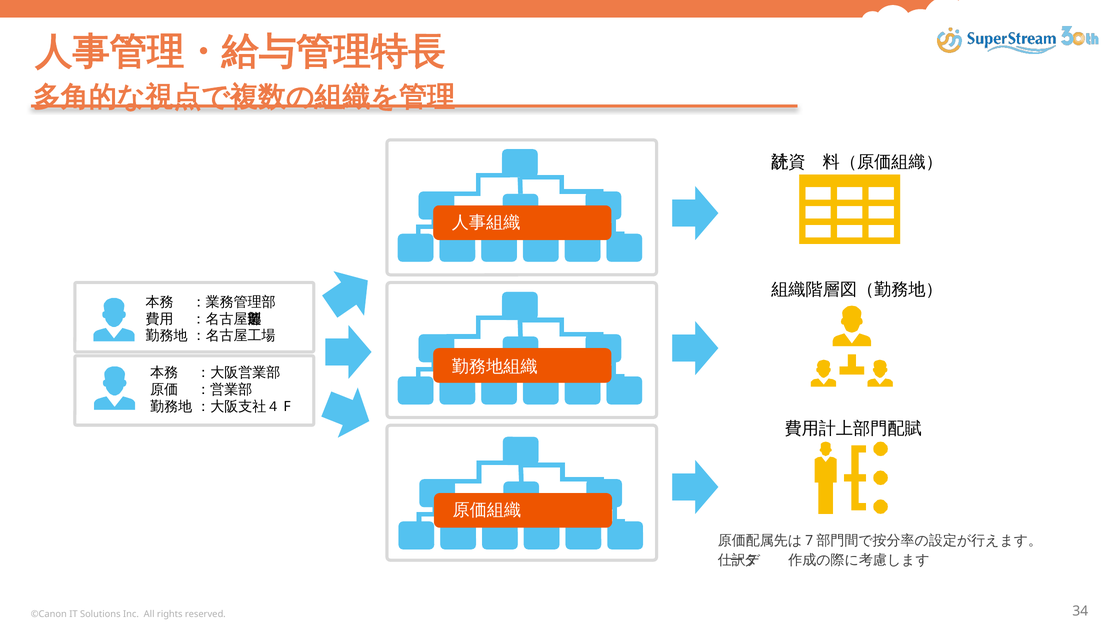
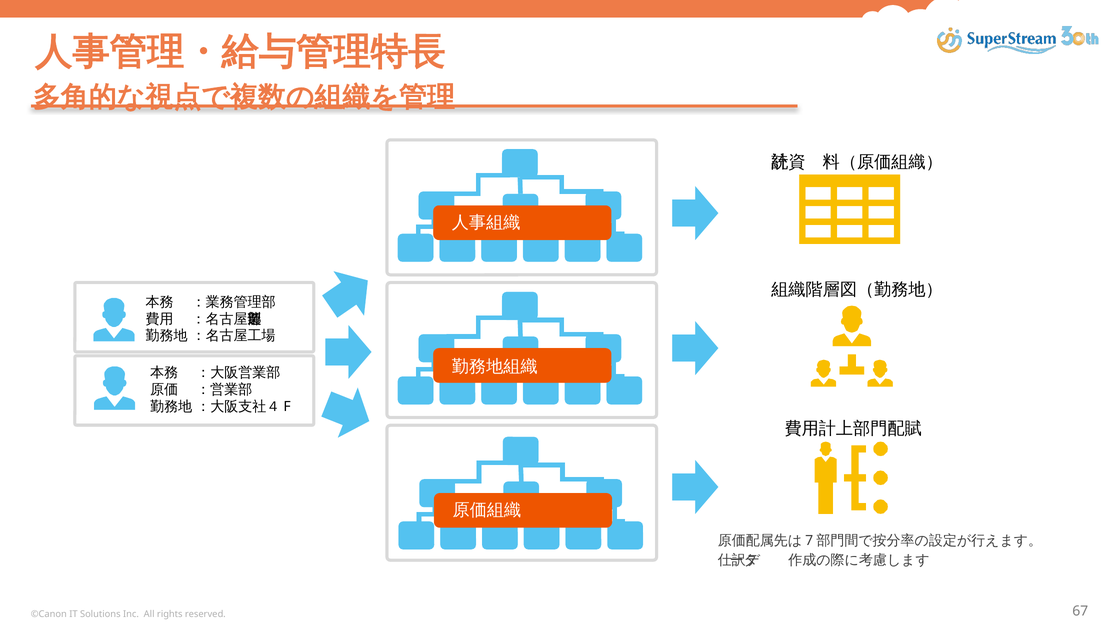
34: 34 -> 67
